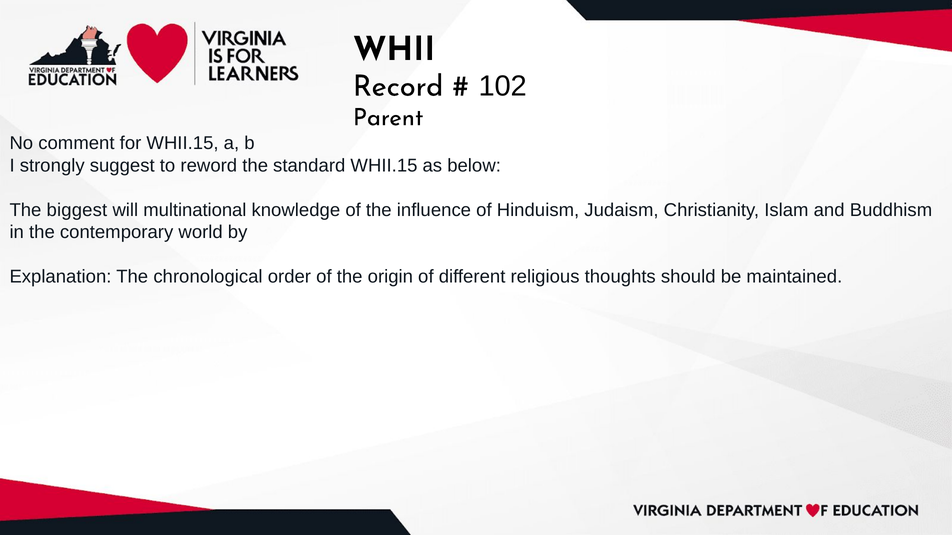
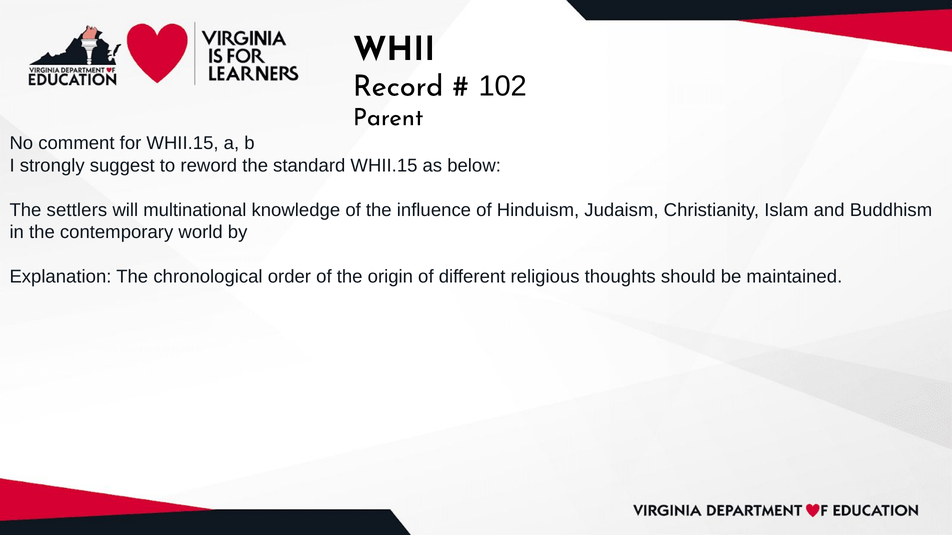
biggest: biggest -> settlers
